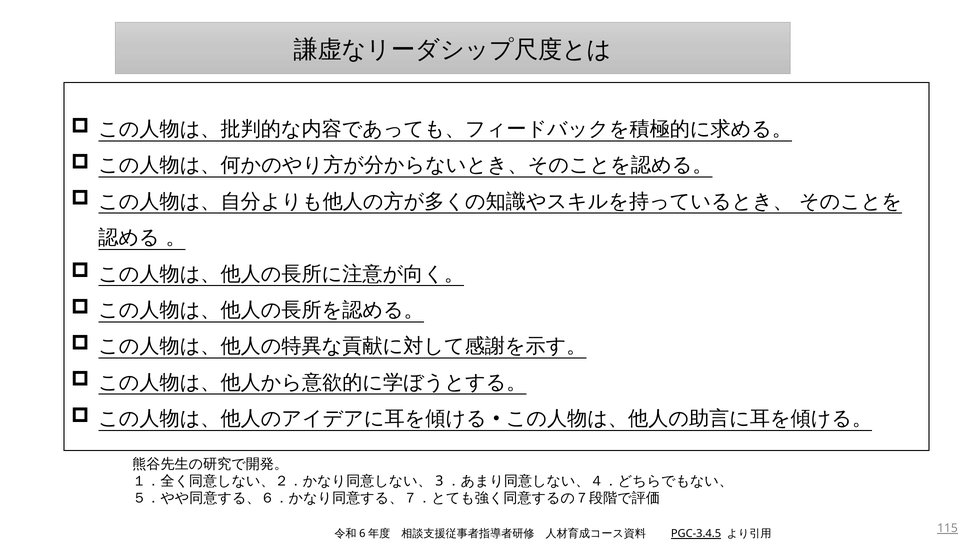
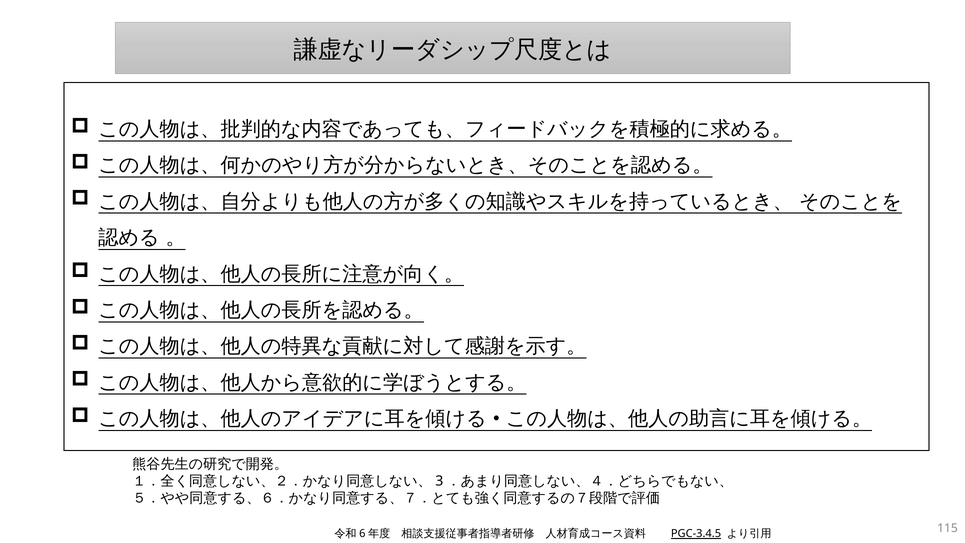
115 underline: present -> none
